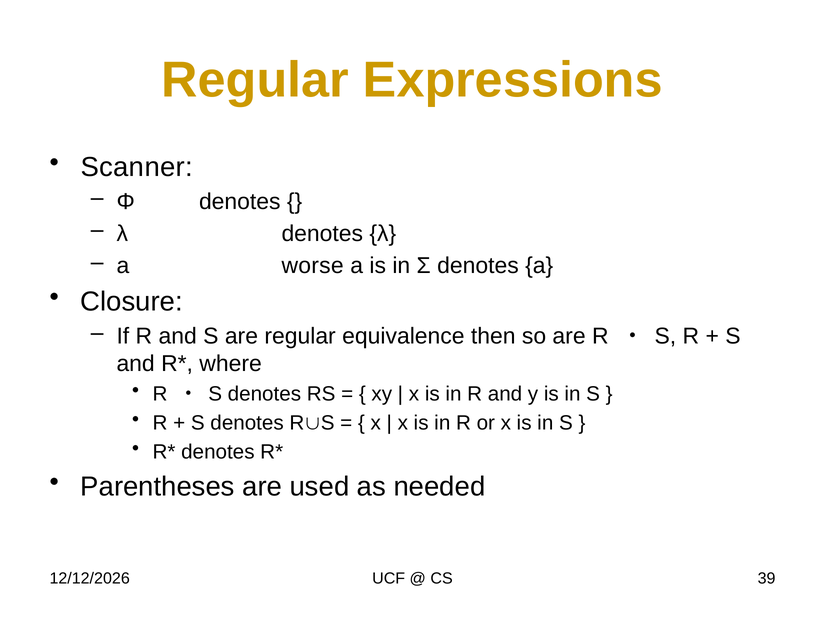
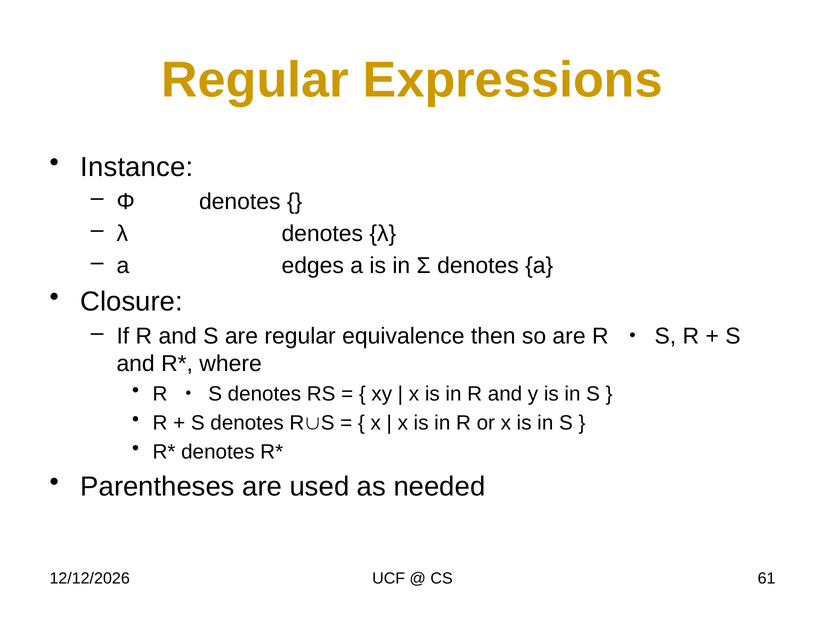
Scanner: Scanner -> Instance
worse: worse -> edges
39: 39 -> 61
